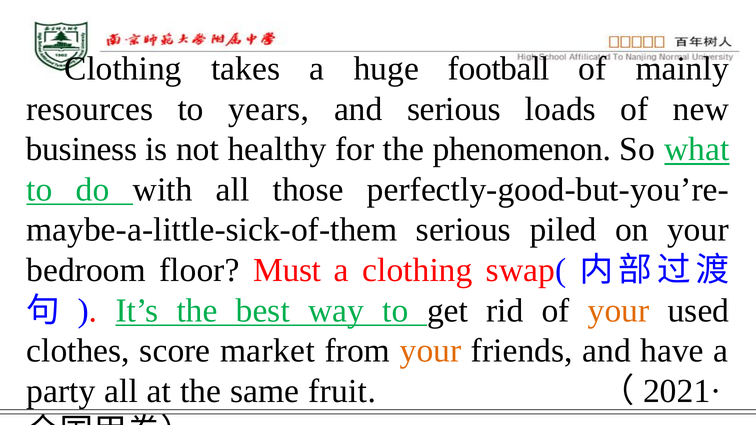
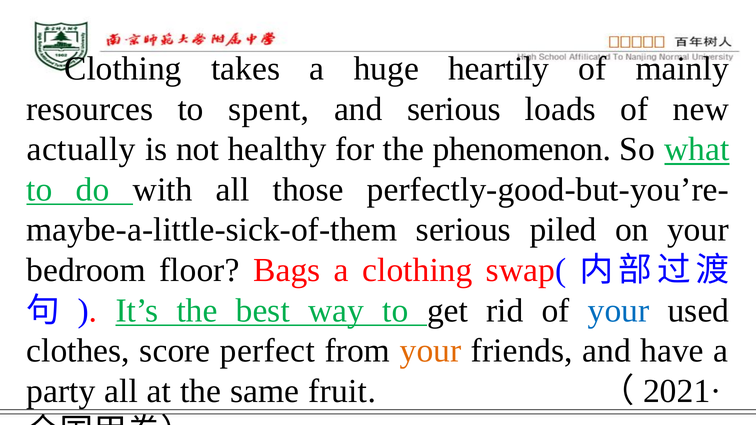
football: football -> heartily
years: years -> spent
business: business -> actually
Must: Must -> Bags
your at (619, 311) colour: orange -> blue
market: market -> perfect
